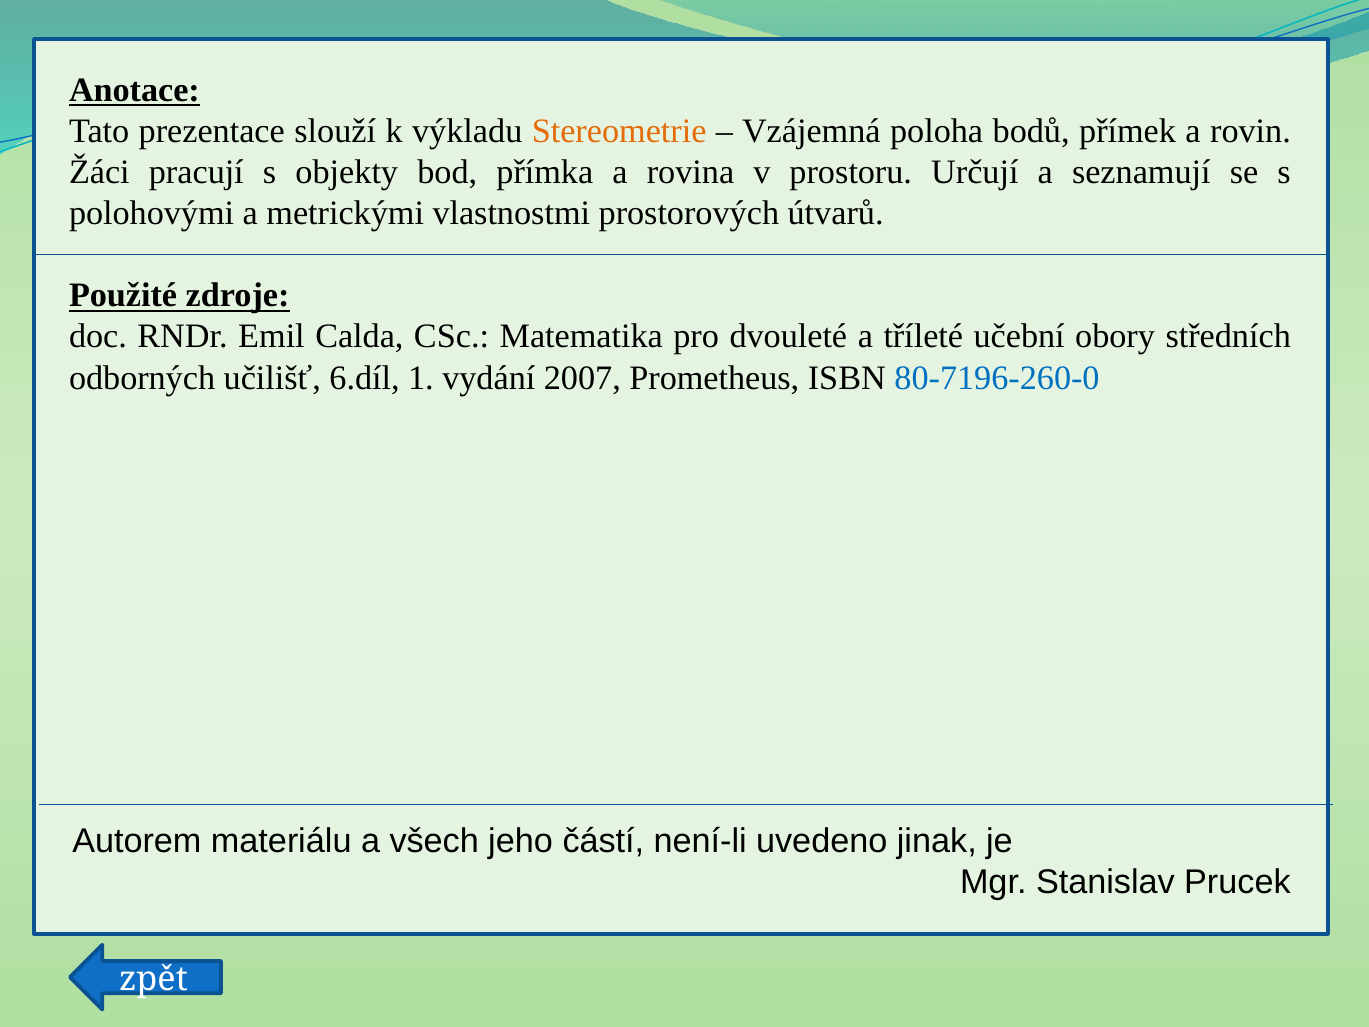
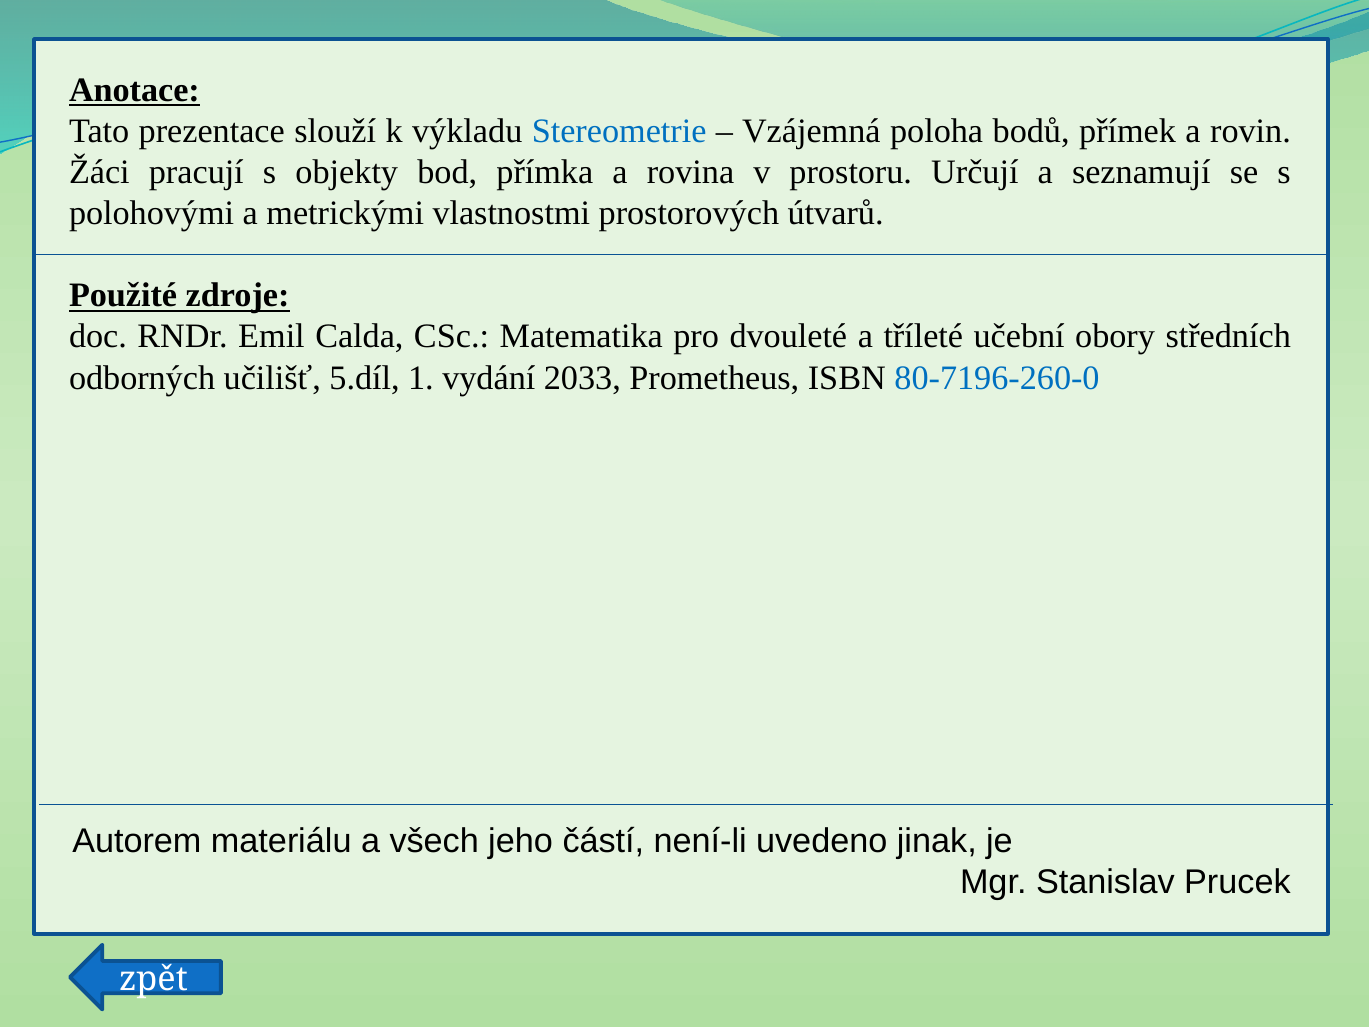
Stereometrie colour: orange -> blue
6.díl: 6.díl -> 5.díl
2007: 2007 -> 2033
